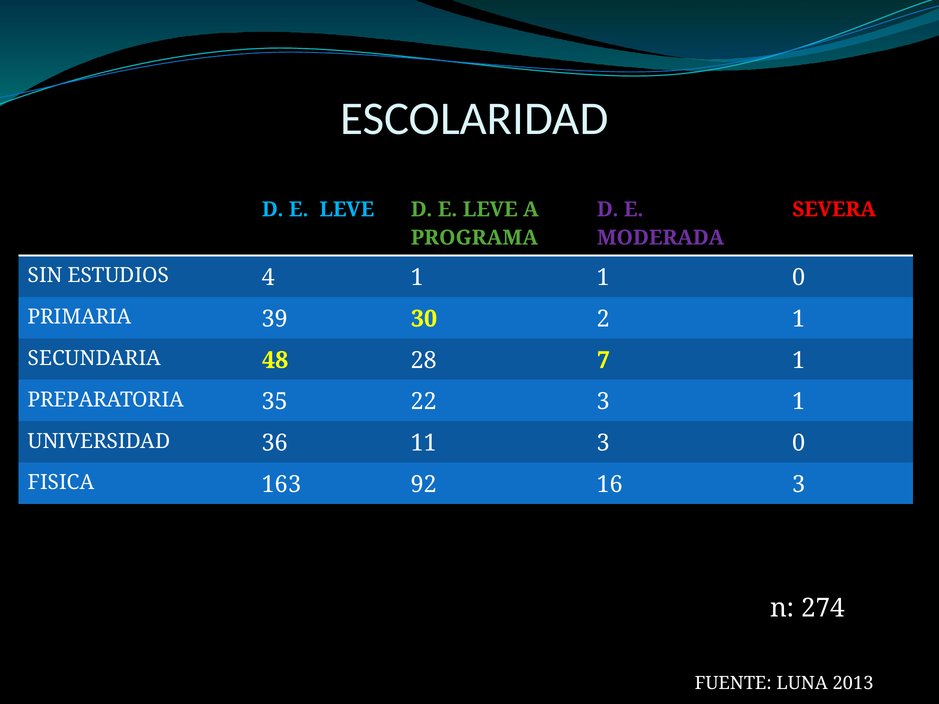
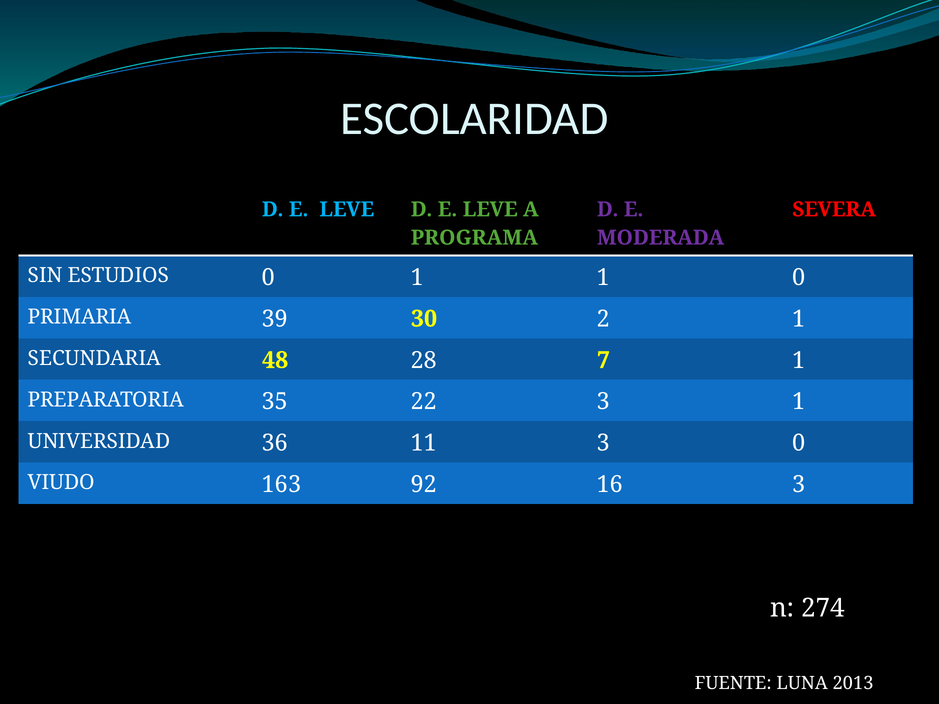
ESTUDIOS 4: 4 -> 0
FISICA: FISICA -> VIUDO
